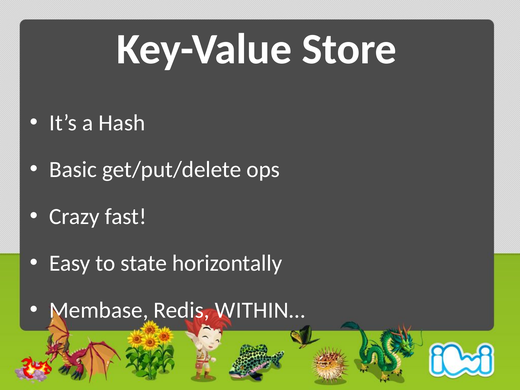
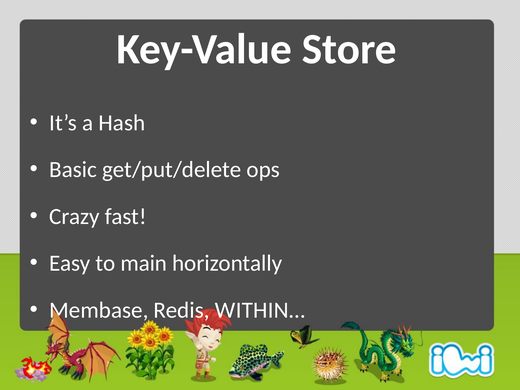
state: state -> main
